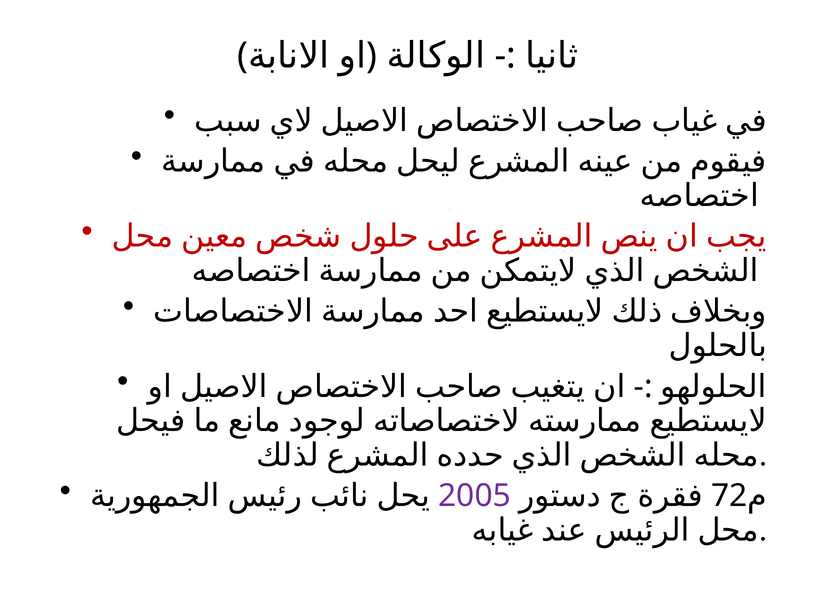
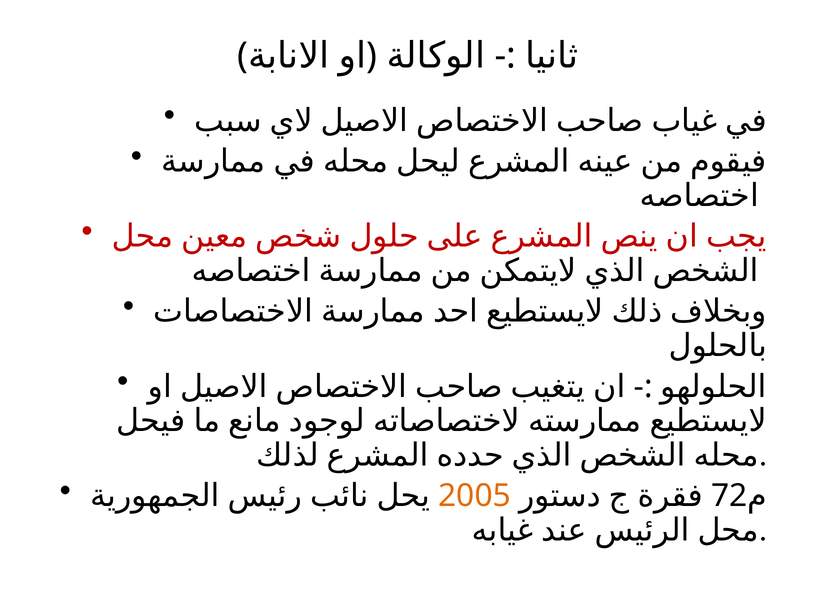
2005 colour: purple -> orange
